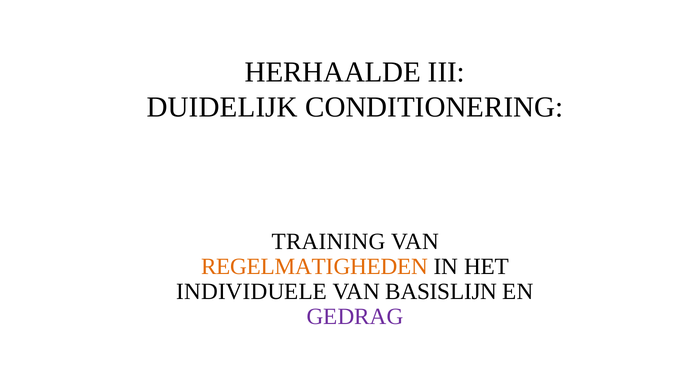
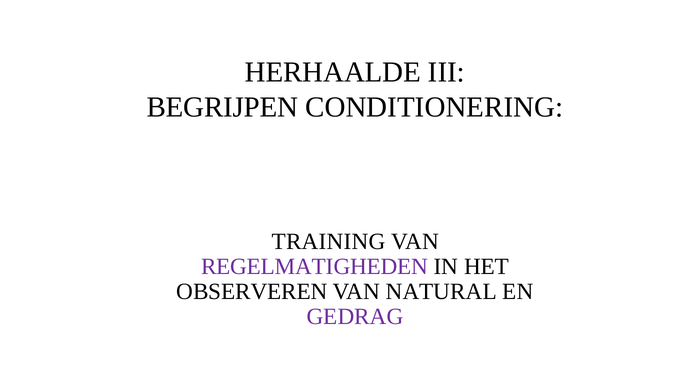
DUIDELIJK: DUIDELIJK -> BEGRIJPEN
REGELMATIGHEDEN colour: orange -> purple
INDIVIDUELE: INDIVIDUELE -> OBSERVEREN
BASISLIJN: BASISLIJN -> NATURAL
